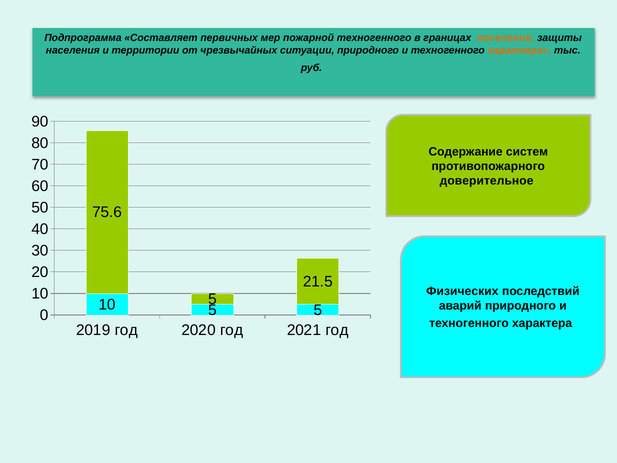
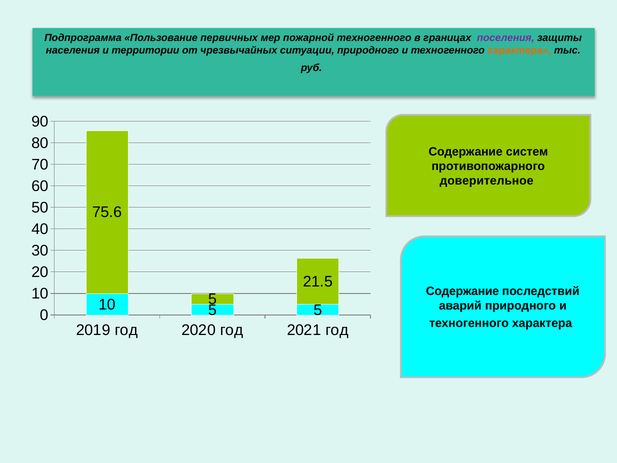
Составляет: Составляет -> Пользование
поселения colour: orange -> purple
Физических at (462, 291): Физических -> Содержание
